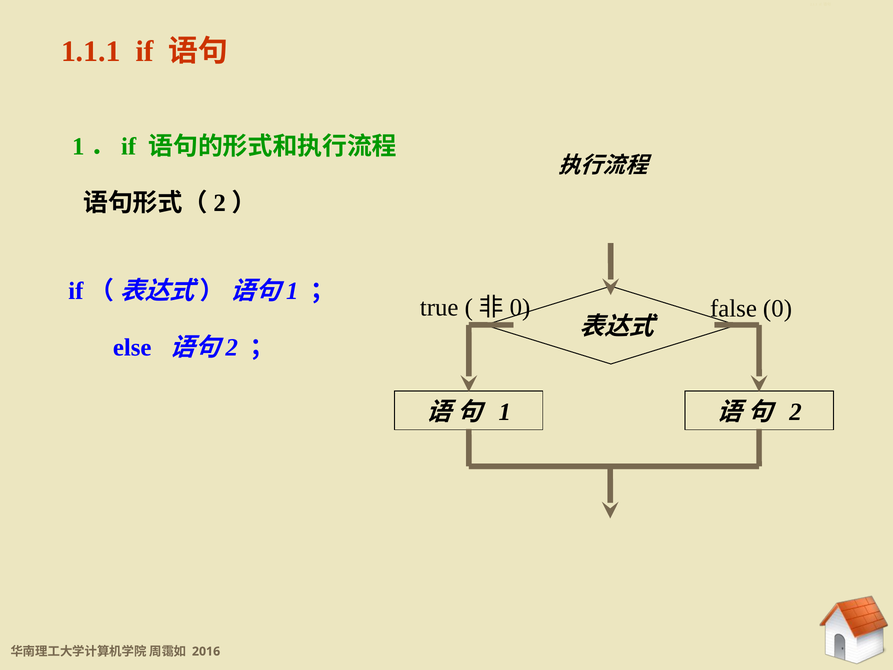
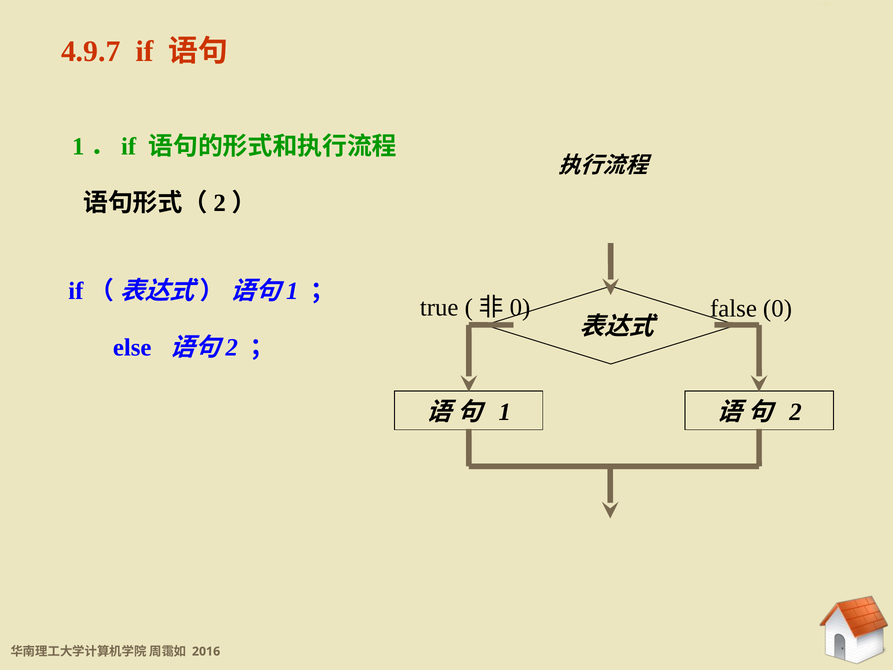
1.1.1: 1.1.1 -> 4.9.7
